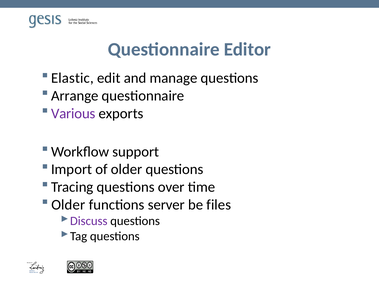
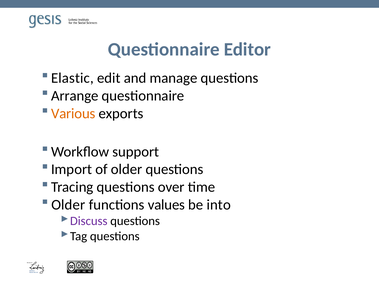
Various colour: purple -> orange
server: server -> values
files: files -> into
